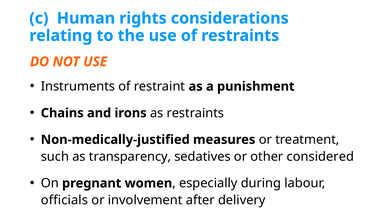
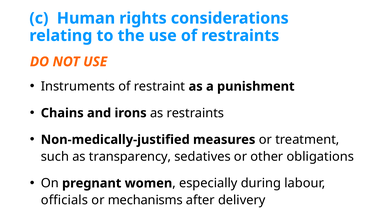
considered: considered -> obligations
involvement: involvement -> mechanisms
